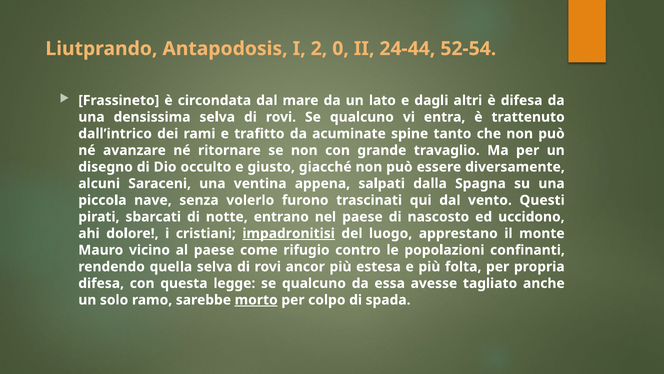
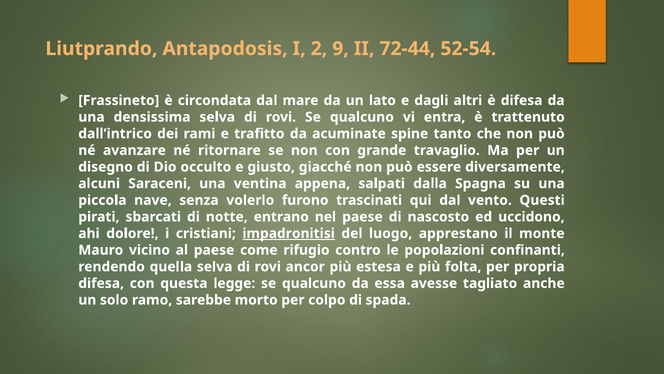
0: 0 -> 9
24-44: 24-44 -> 72-44
morto underline: present -> none
